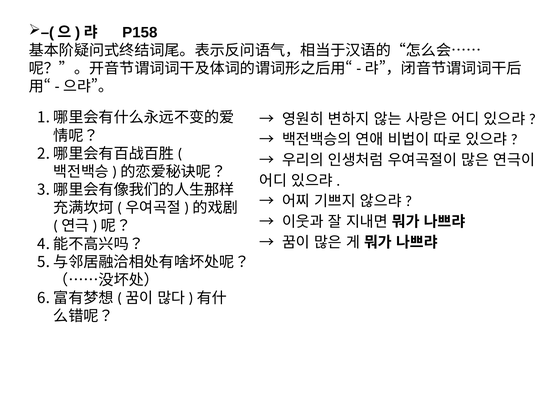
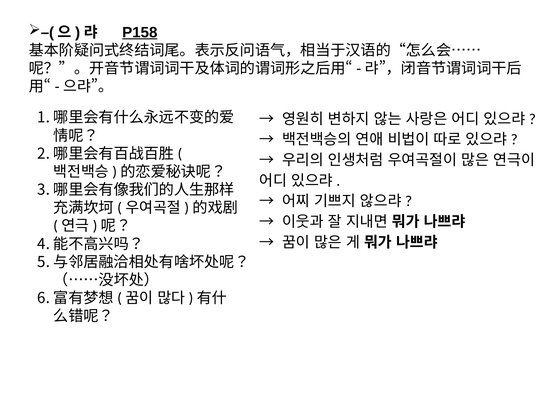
P158 underline: none -> present
